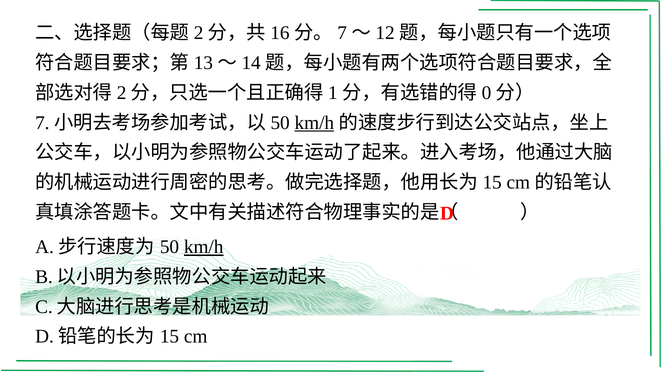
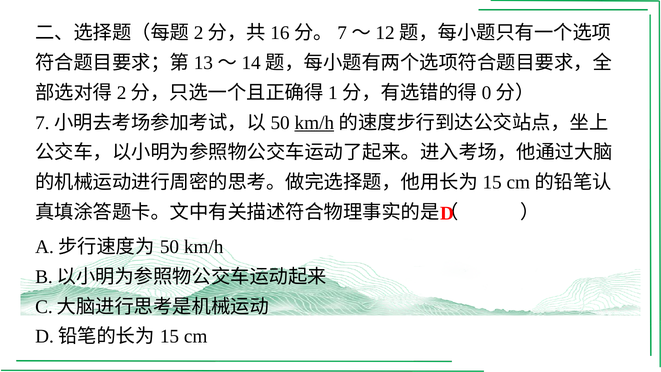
km/h at (204, 247) underline: present -> none
